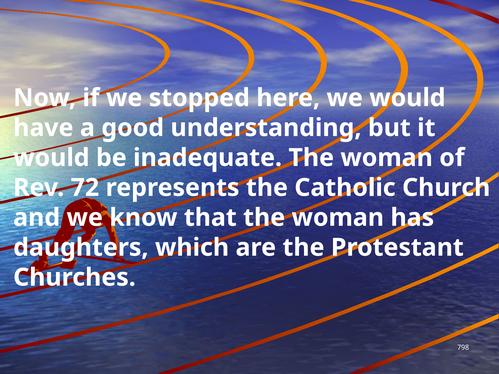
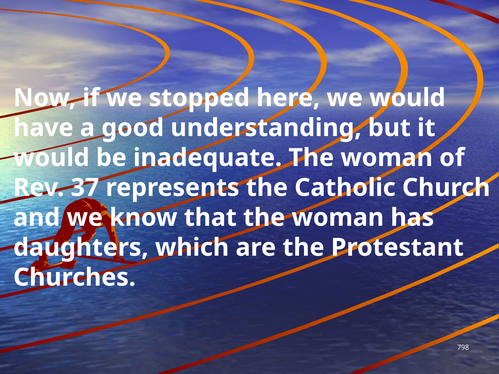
72: 72 -> 37
